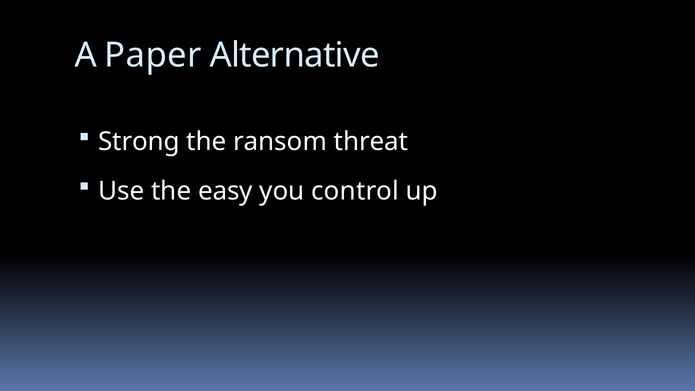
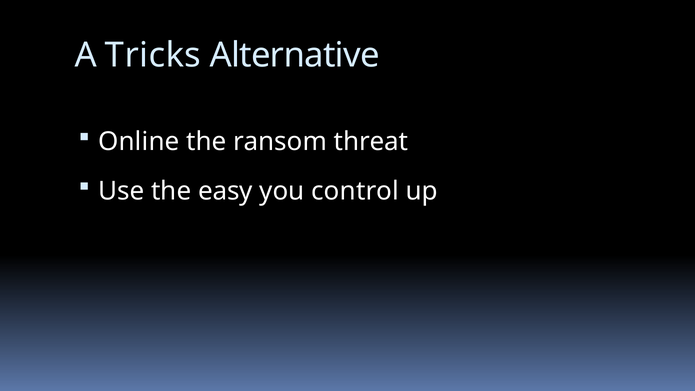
Paper: Paper -> Tricks
Strong: Strong -> Online
